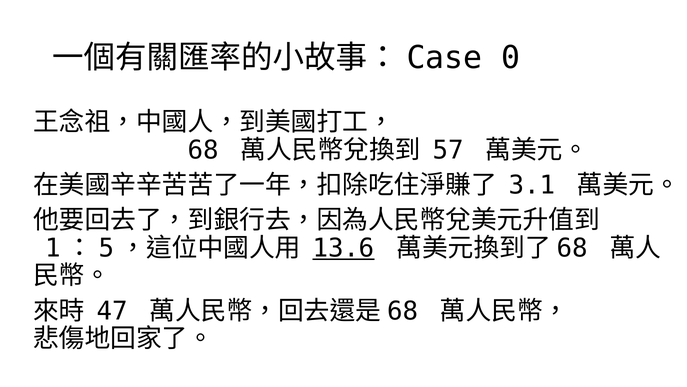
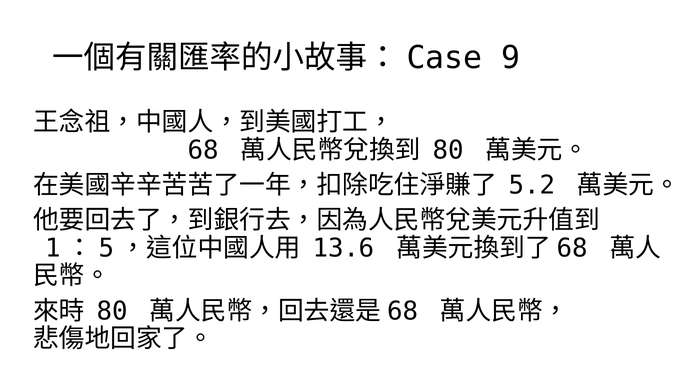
0: 0 -> 9
57 at (448, 150): 57 -> 80
3.1: 3.1 -> 5.2
13.6 underline: present -> none
47 at (112, 311): 47 -> 80
